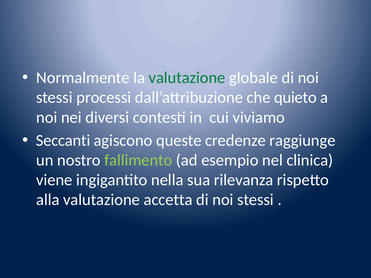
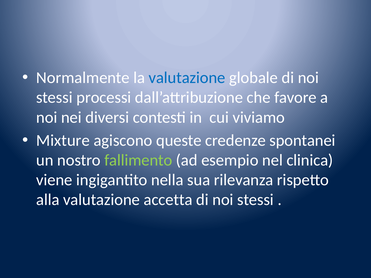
valutazione at (187, 78) colour: green -> blue
quieto: quieto -> favore
Seccanti: Seccanti -> Mixture
raggiunge: raggiunge -> spontanei
